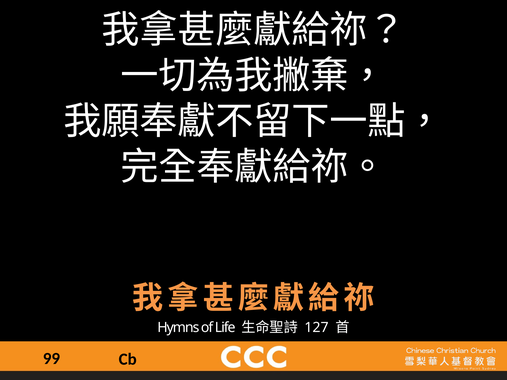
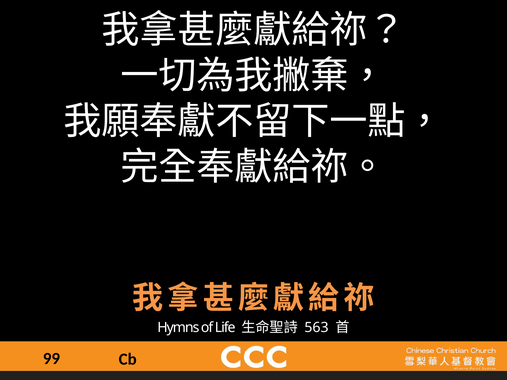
127: 127 -> 563
